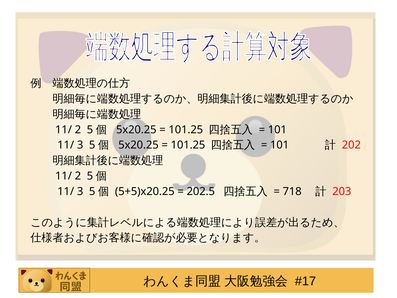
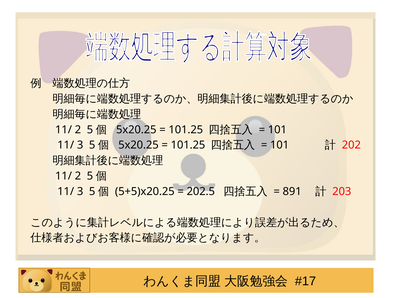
718: 718 -> 891
